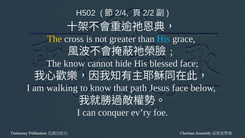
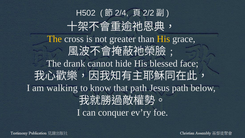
His at (163, 39) colour: light blue -> yellow
The know: know -> drank
Jesus face: face -> path
